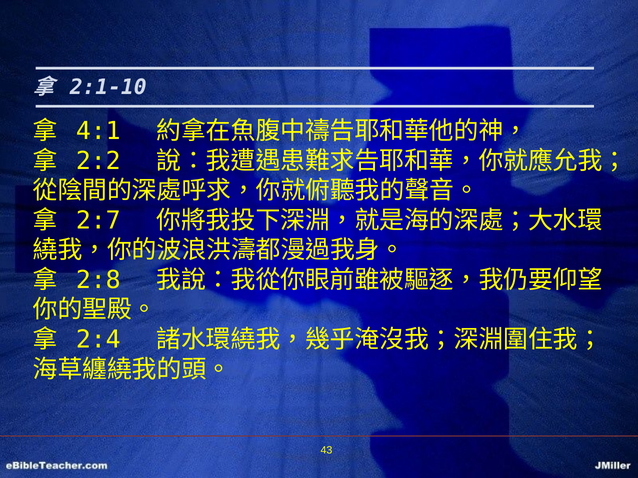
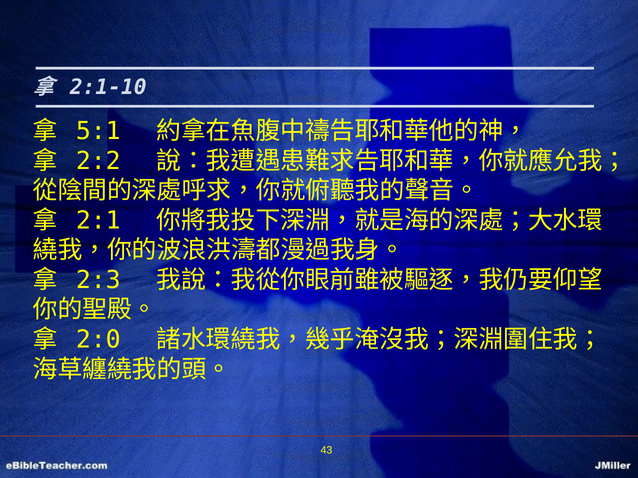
4:1: 4:1 -> 5:1
2:7: 2:7 -> 2:1
2:8: 2:8 -> 2:3
2:4: 2:4 -> 2:0
